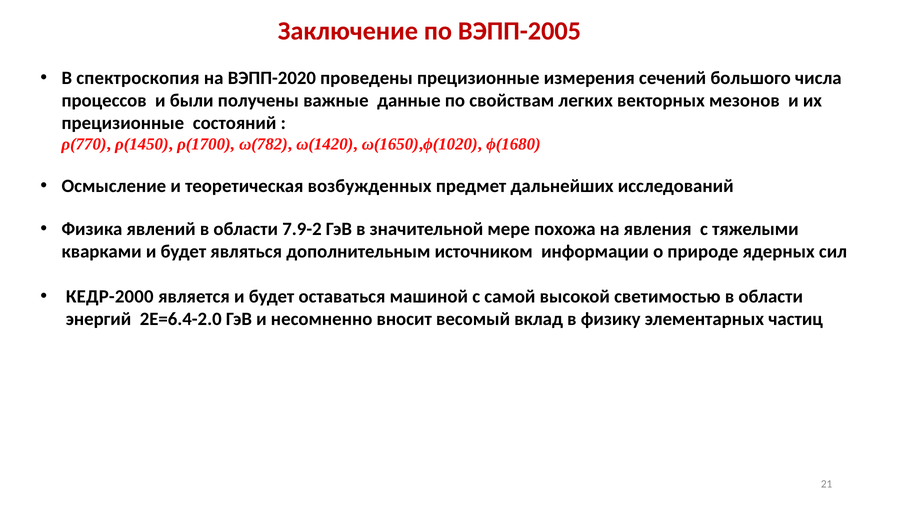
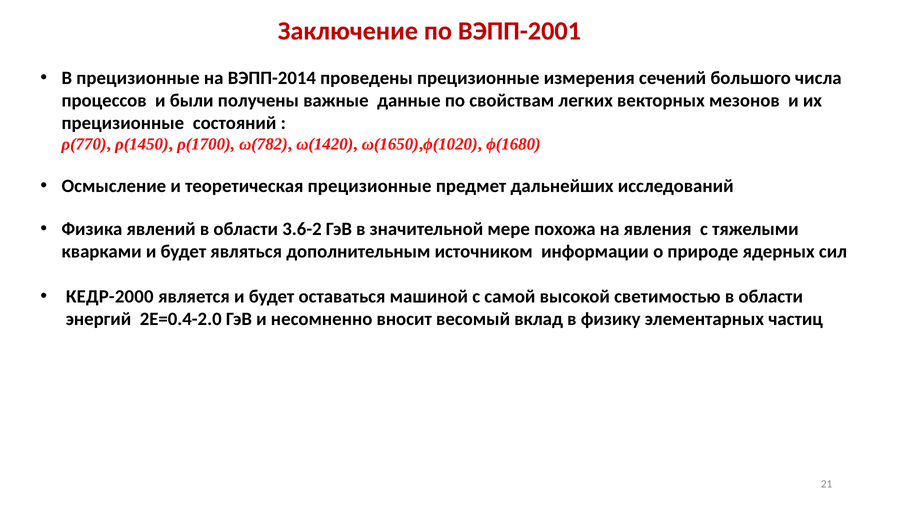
ВЭПП-2005: ВЭПП-2005 -> ВЭПП-2001
В спектроскопия: спектроскопия -> прецизионные
ВЭПП-2020: ВЭПП-2020 -> ВЭПП-2014
теоретическая возбужденных: возбужденных -> прецизионные
7.9-2: 7.9-2 -> 3.6-2
2Е=6.4-2.0: 2Е=6.4-2.0 -> 2Е=0.4-2.0
